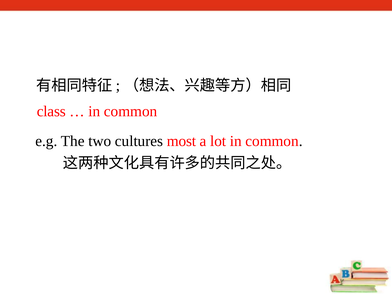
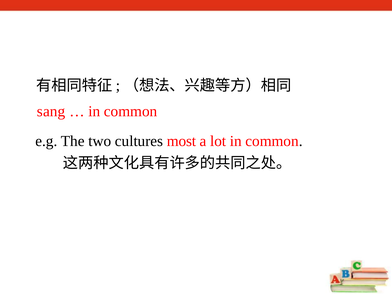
class: class -> sang
